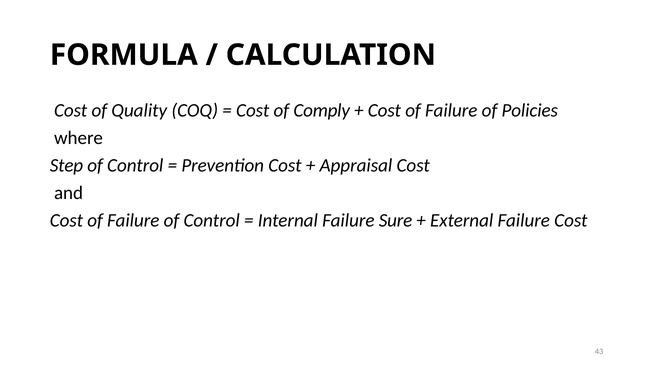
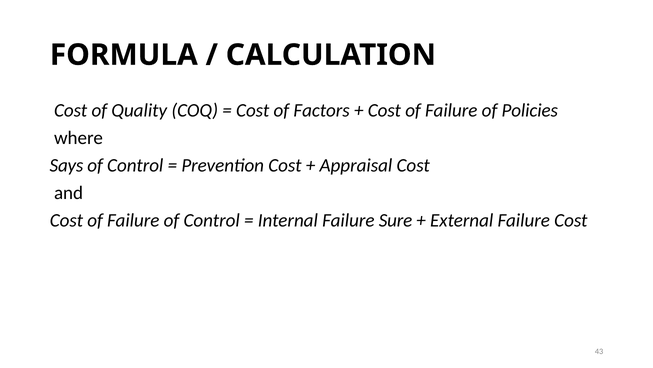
Comply: Comply -> Factors
Step: Step -> Says
